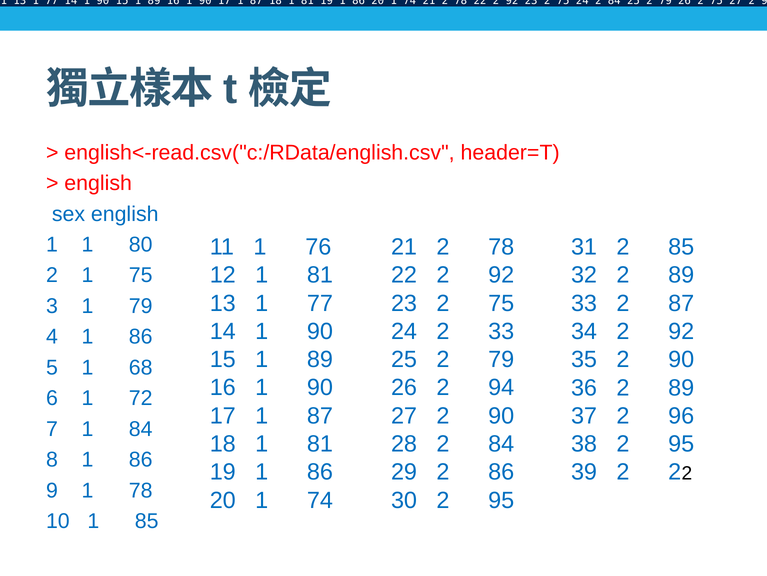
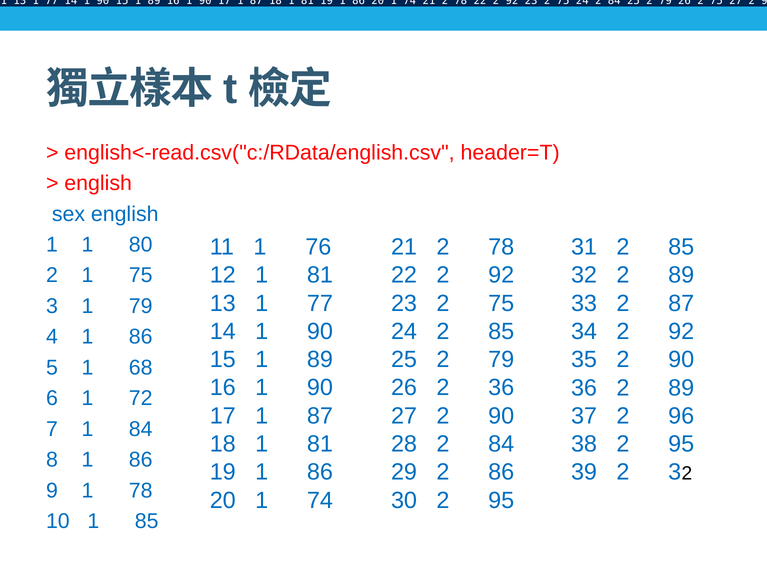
24 2 33: 33 -> 85
2 94: 94 -> 36
39 2 2: 2 -> 3
